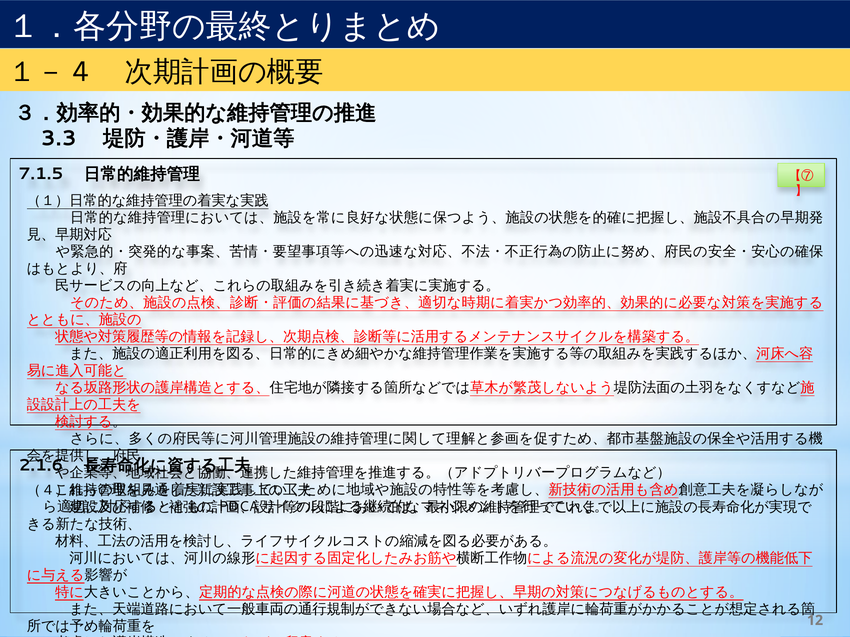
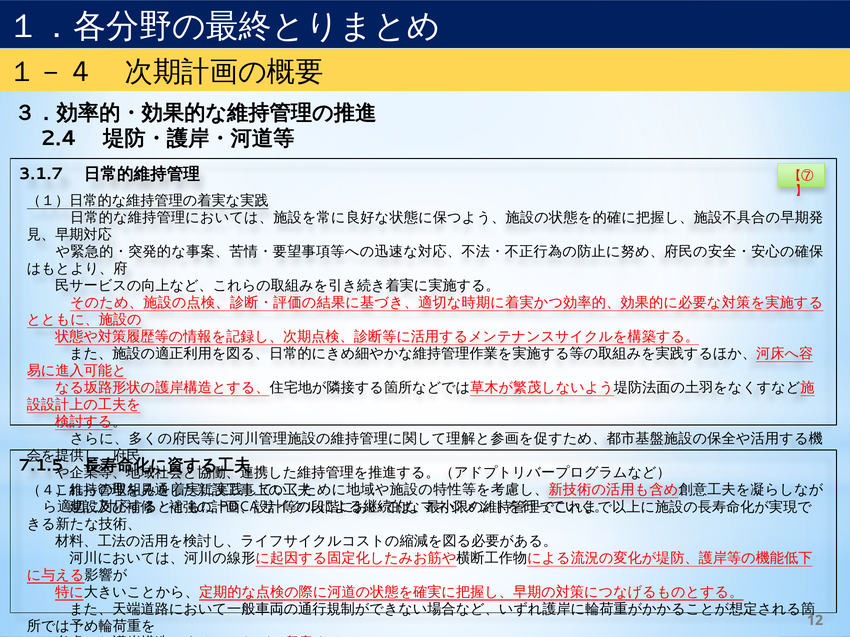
3.3: 3.3 -> 2.4
7.1.5: 7.1.5 -> 3.1.7
2.1.6: 2.1.6 -> 7.1.5
